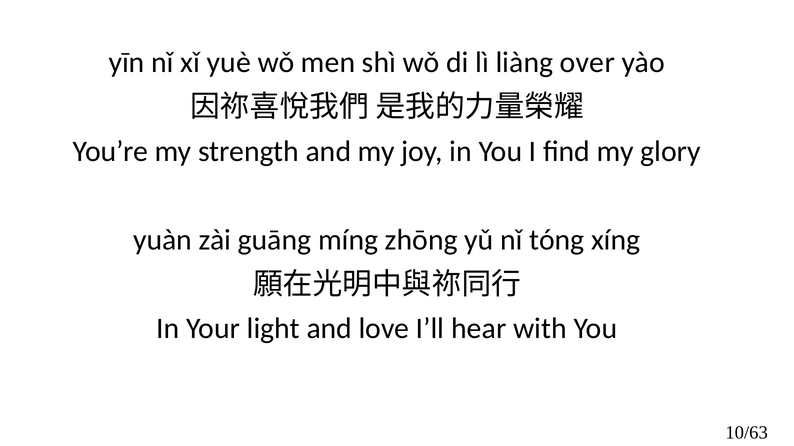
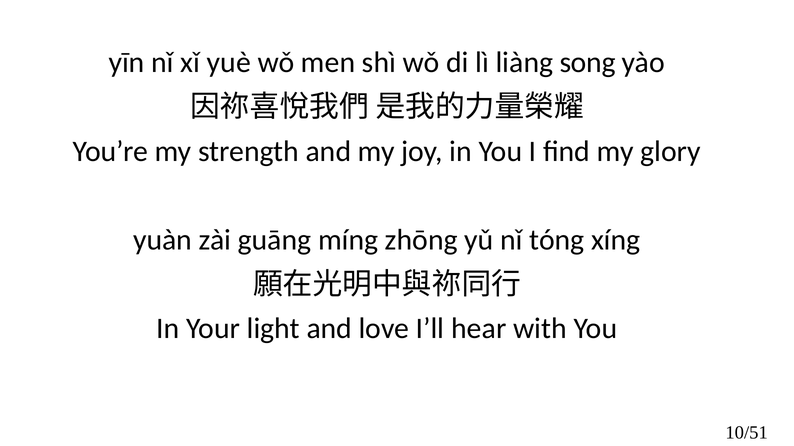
over: over -> song
10/63: 10/63 -> 10/51
